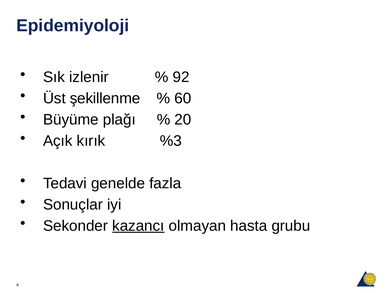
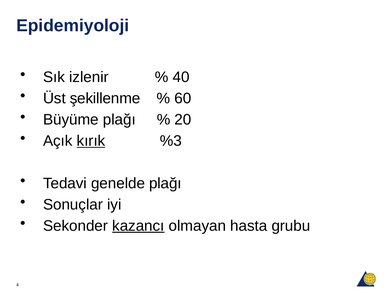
92: 92 -> 40
kırık underline: none -> present
genelde fazla: fazla -> plağı
